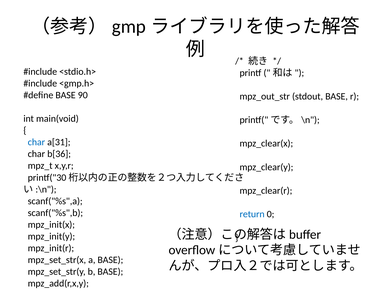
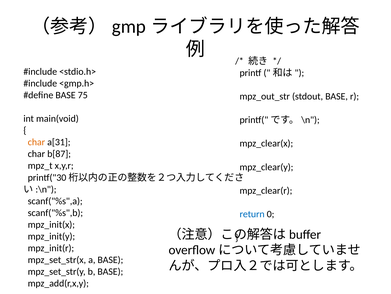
90: 90 -> 75
char at (36, 142) colour: blue -> orange
b[36: b[36 -> b[87
